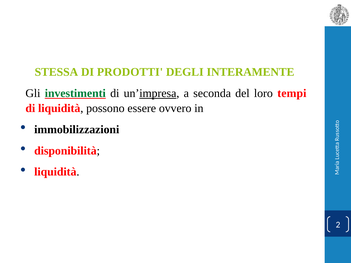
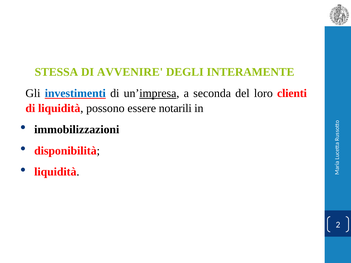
PRODOTTI: PRODOTTI -> AVVENIRE
investimenti colour: green -> blue
tempi: tempi -> clienti
ovvero: ovvero -> notarili
